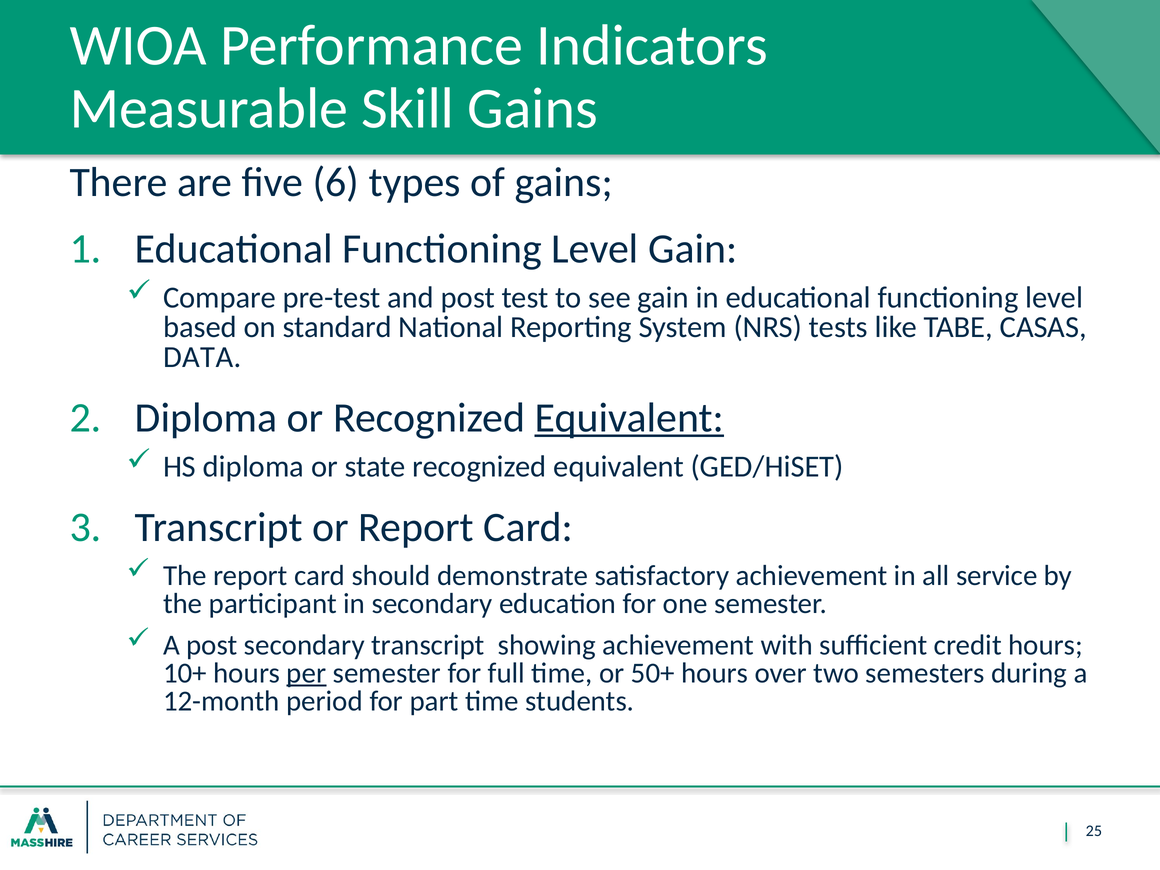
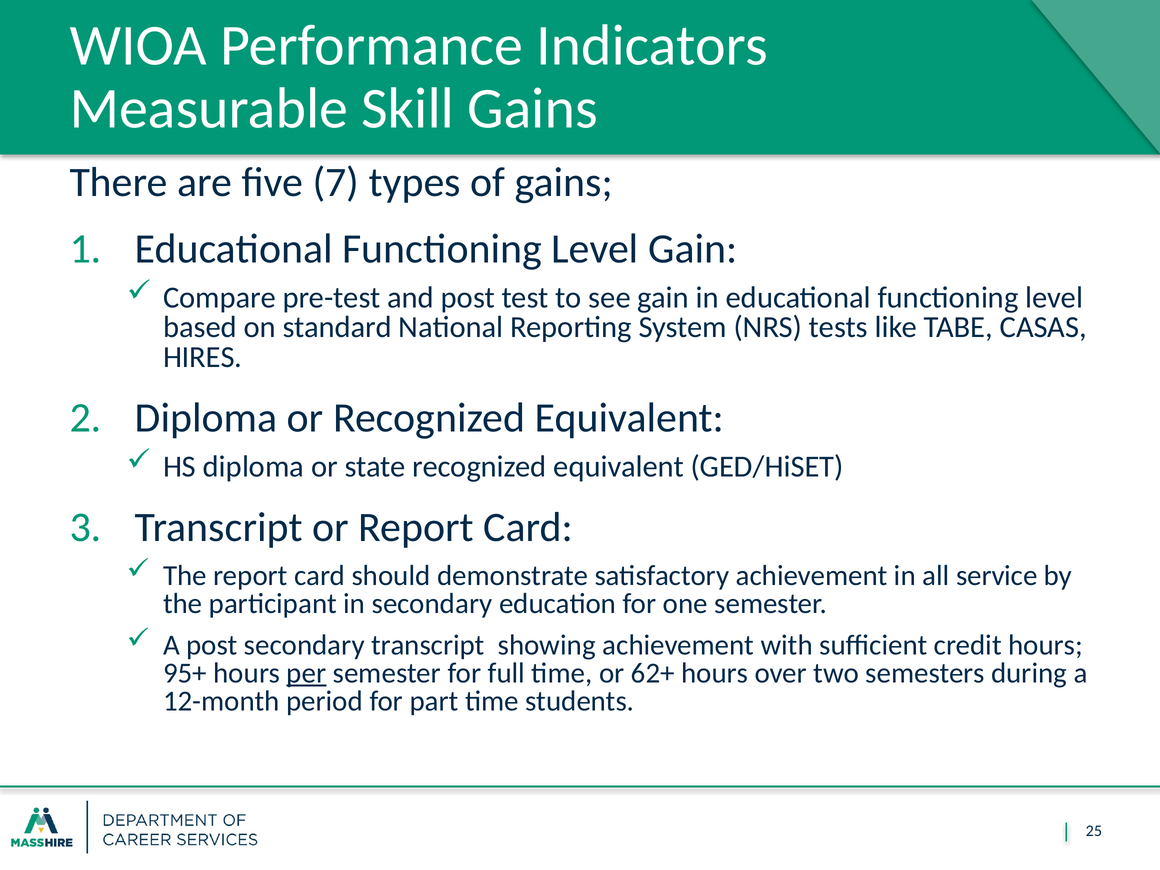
6: 6 -> 7
DATA: DATA -> HIRES
Equivalent at (629, 418) underline: present -> none
10+: 10+ -> 95+
50+: 50+ -> 62+
